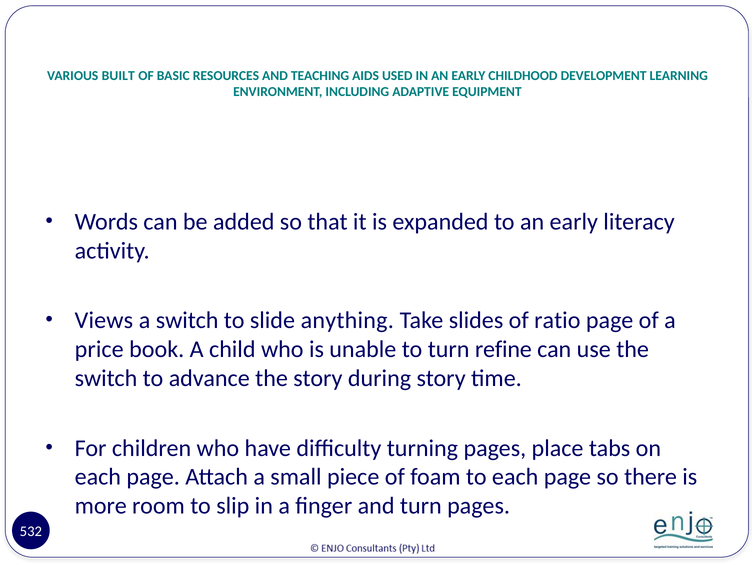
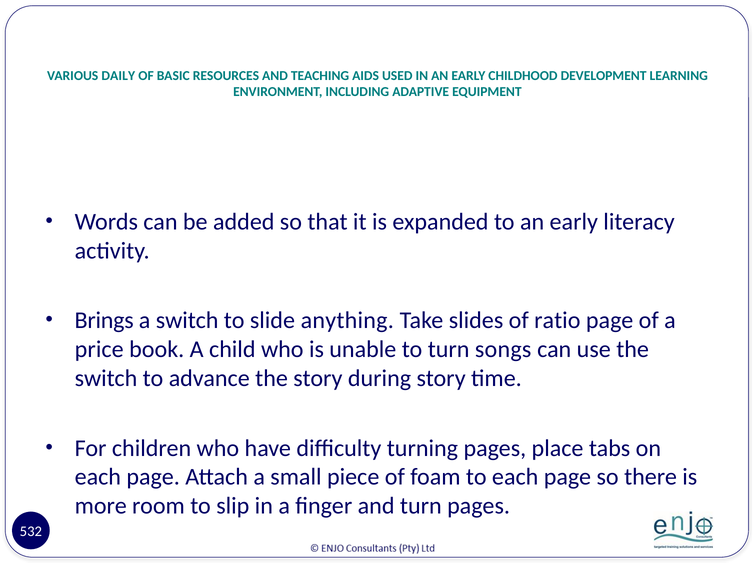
BUILT: BUILT -> DAILY
Views: Views -> Brings
refine: refine -> songs
